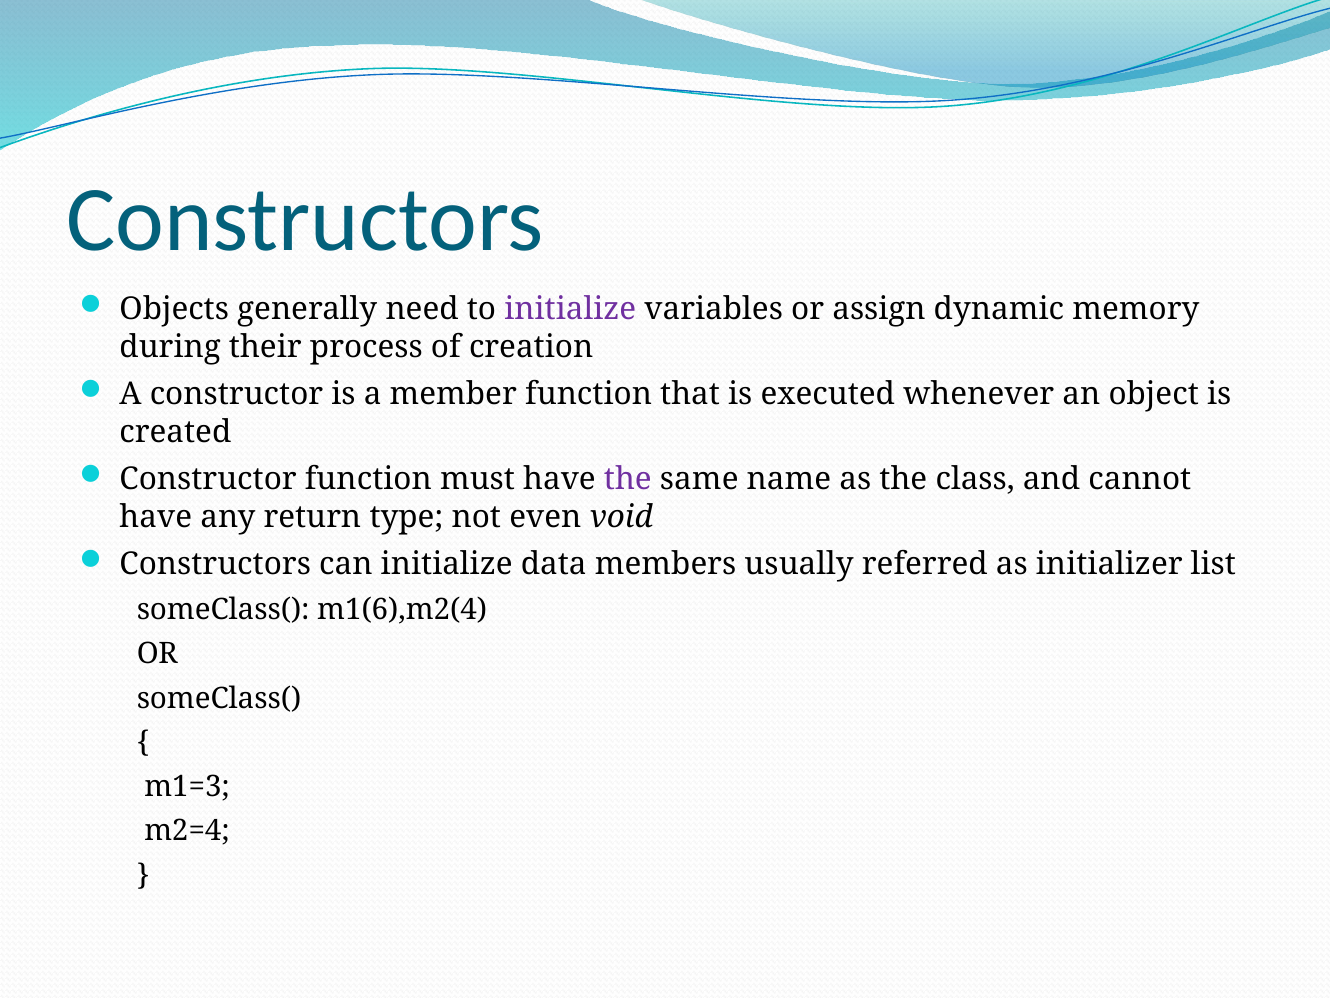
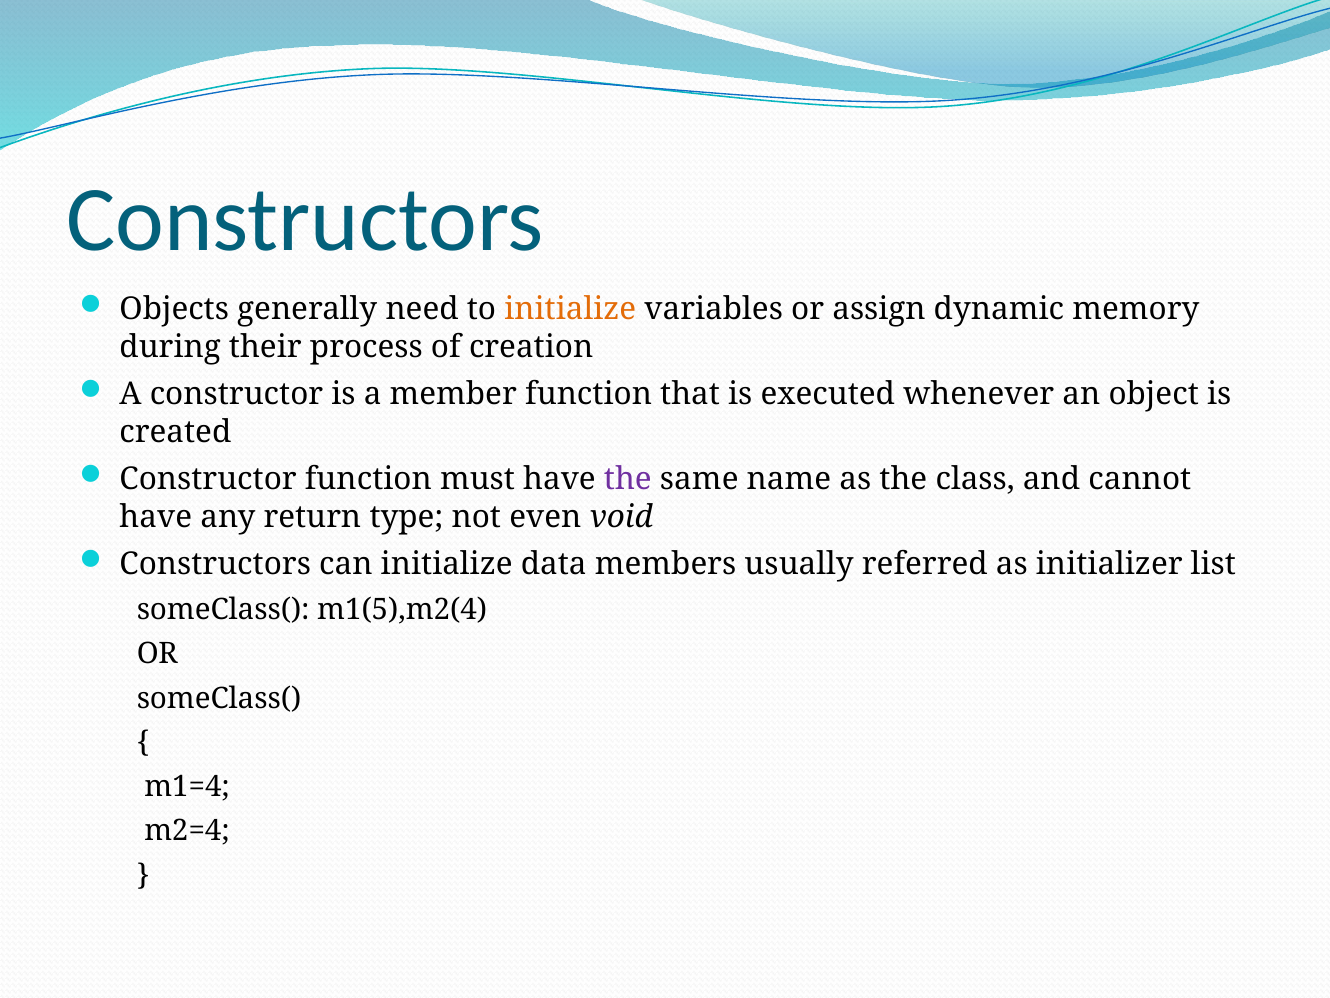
initialize at (570, 309) colour: purple -> orange
m1(6),m2(4: m1(6),m2(4 -> m1(5),m2(4
m1=3: m1=3 -> m1=4
